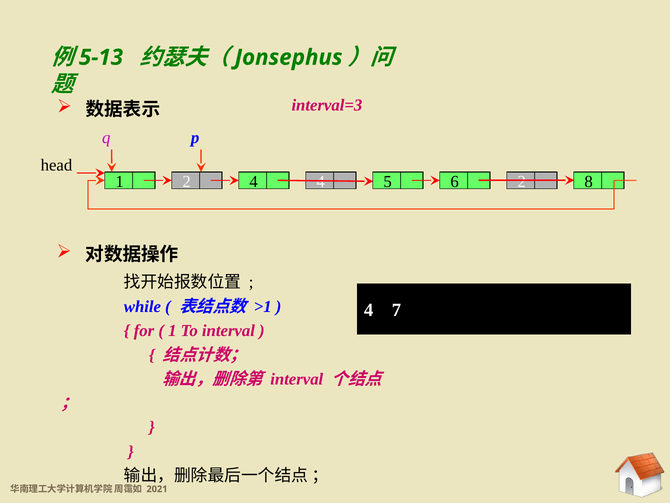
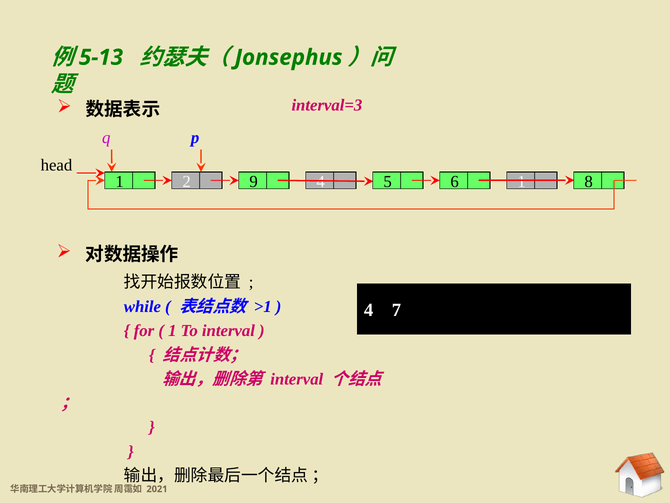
2 4: 4 -> 9
6 2: 2 -> 1
